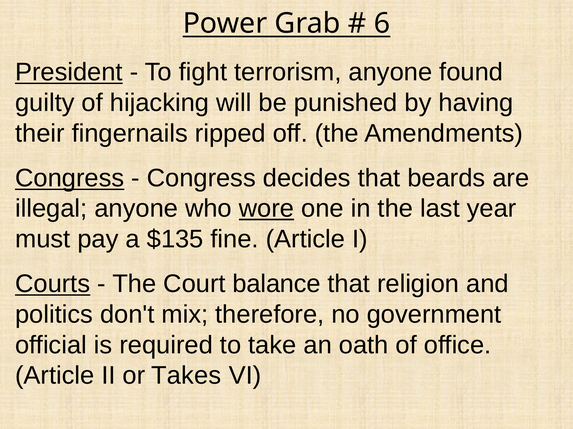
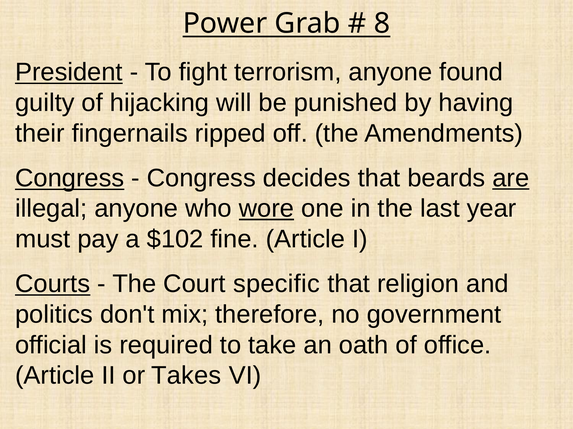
6: 6 -> 8
are underline: none -> present
$135: $135 -> $102
balance: balance -> specific
